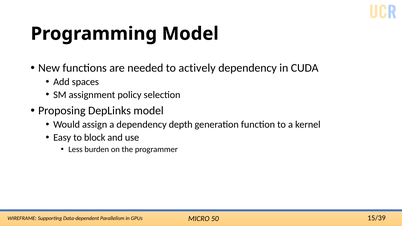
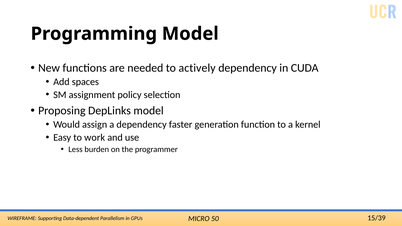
depth: depth -> faster
block: block -> work
